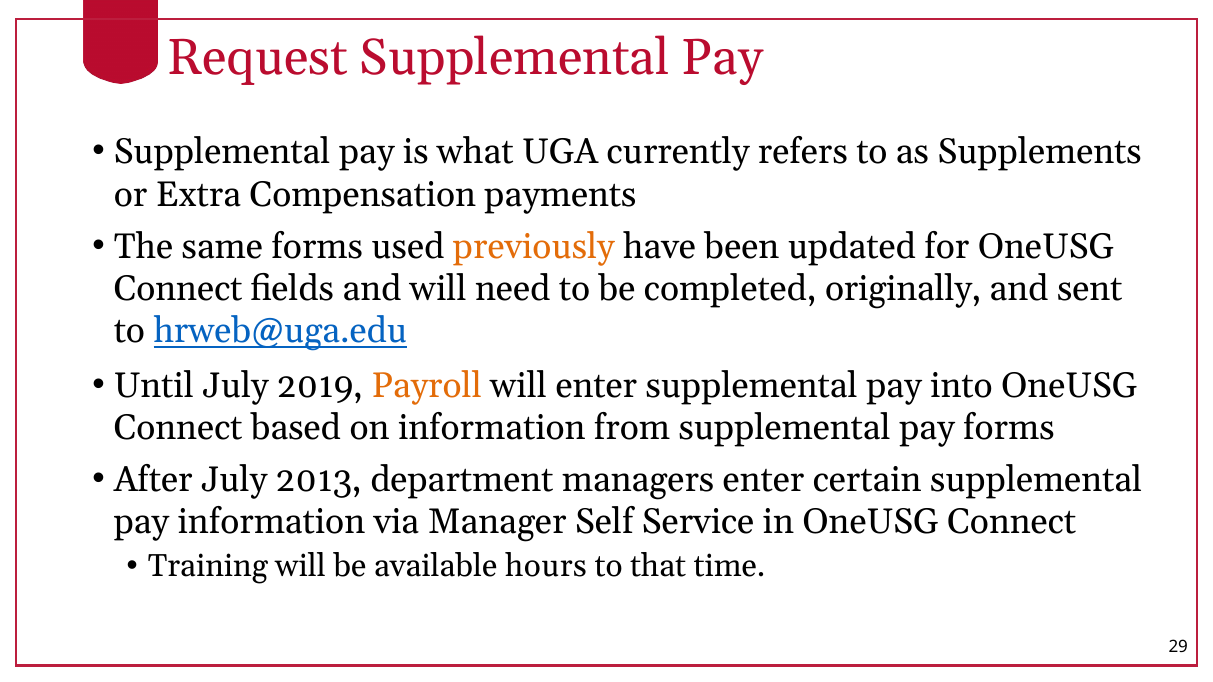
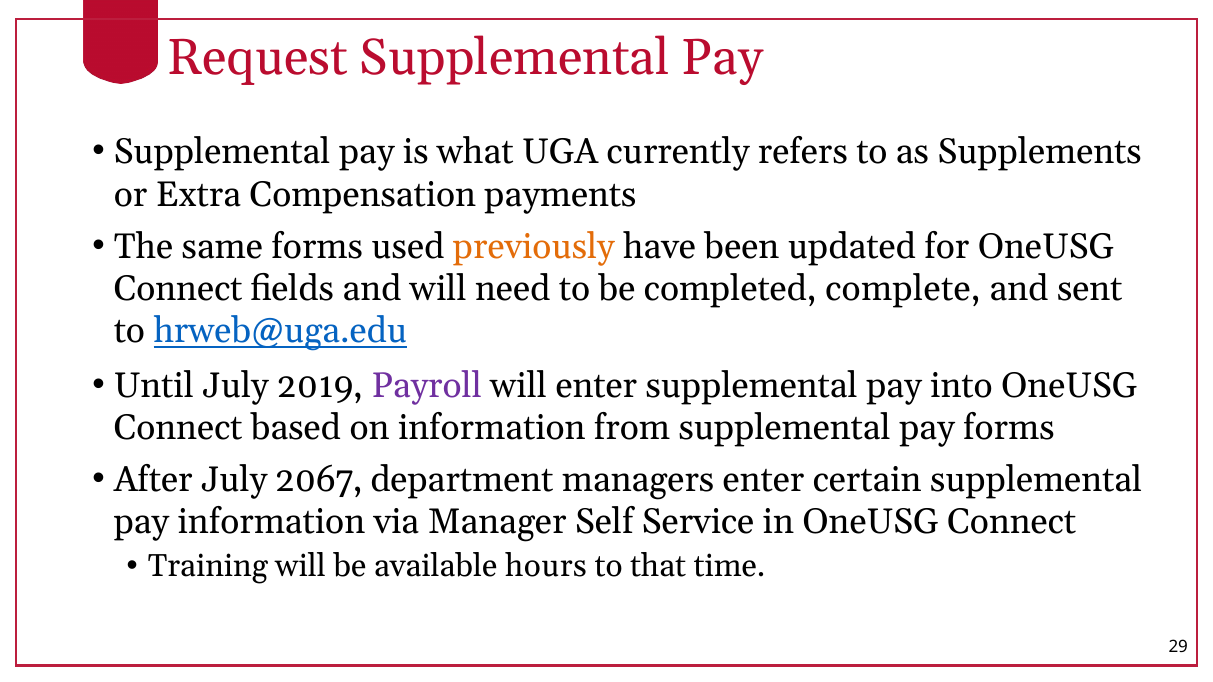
originally: originally -> complete
Payroll colour: orange -> purple
2013: 2013 -> 2067
